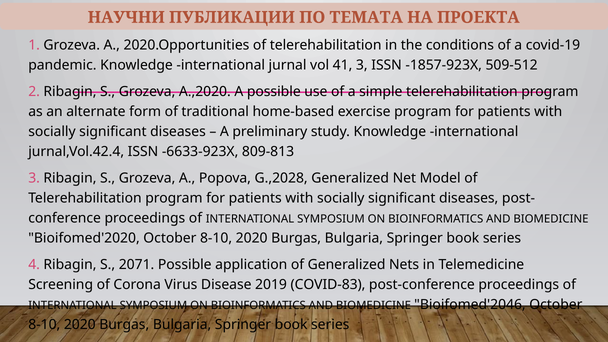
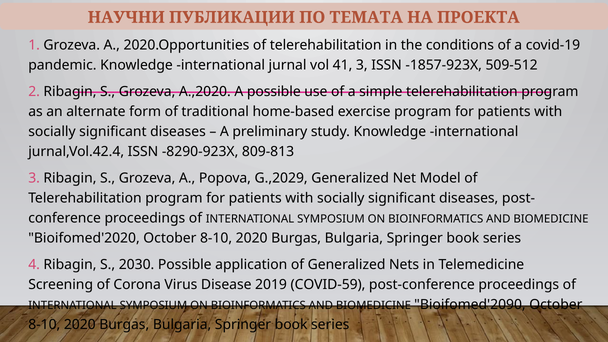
-6633-923X: -6633-923X -> -8290-923X
G.,2028: G.,2028 -> G.,2029
2071: 2071 -> 2030
COVID-83: COVID-83 -> COVID-59
Bioifomed'2046: Bioifomed'2046 -> Bioifomed'2090
